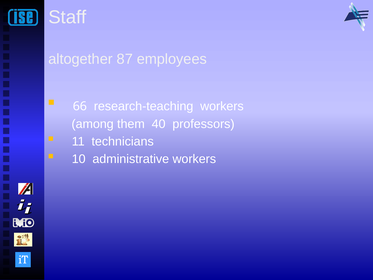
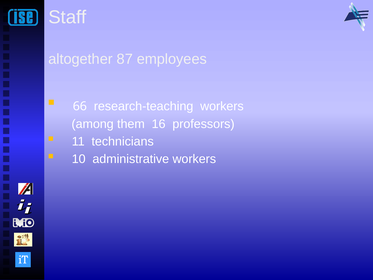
40: 40 -> 16
